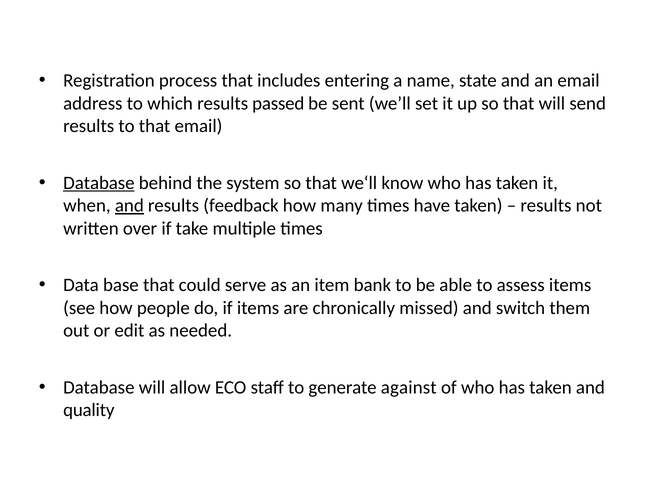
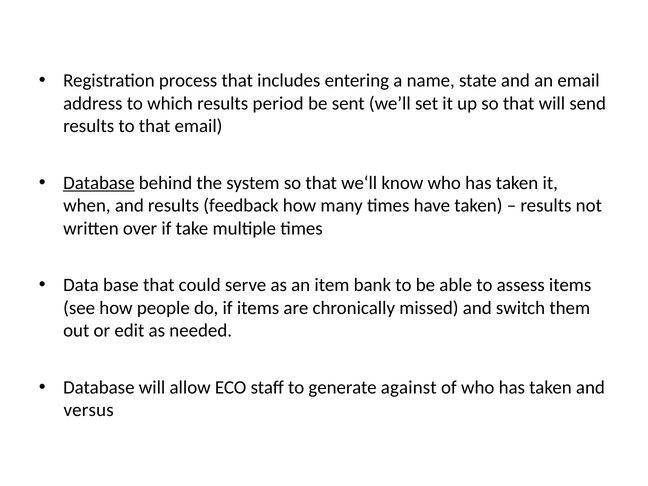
passed: passed -> period
and at (129, 206) underline: present -> none
quality: quality -> versus
